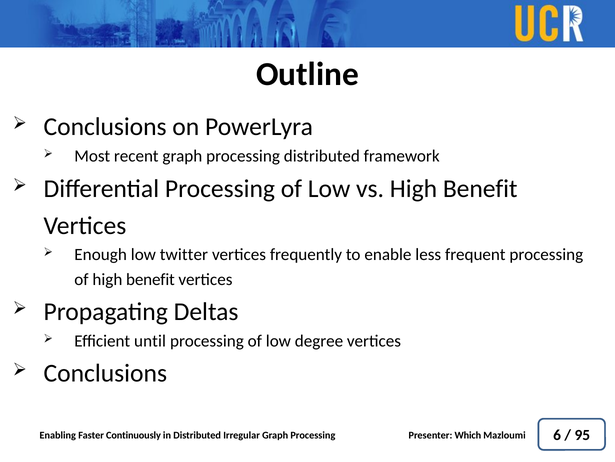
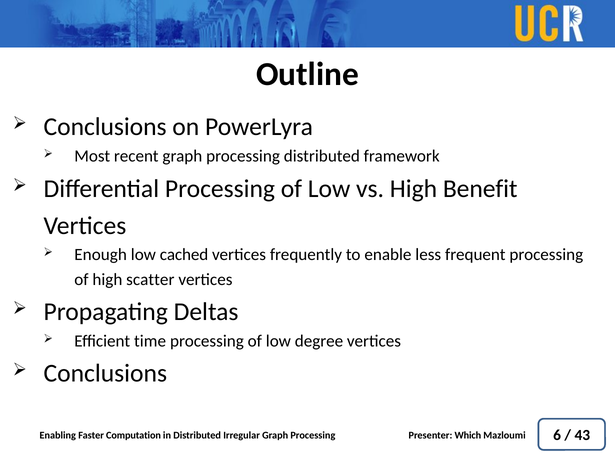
twitter: twitter -> cached
of high benefit: benefit -> scatter
until: until -> time
95: 95 -> 43
Continuously: Continuously -> Computation
